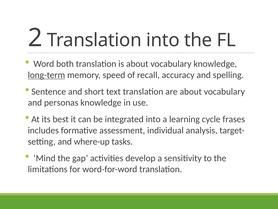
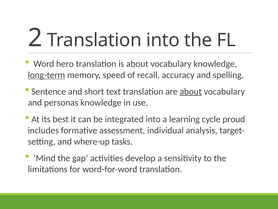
both: both -> hero
about at (191, 91) underline: none -> present
frases: frases -> proud
